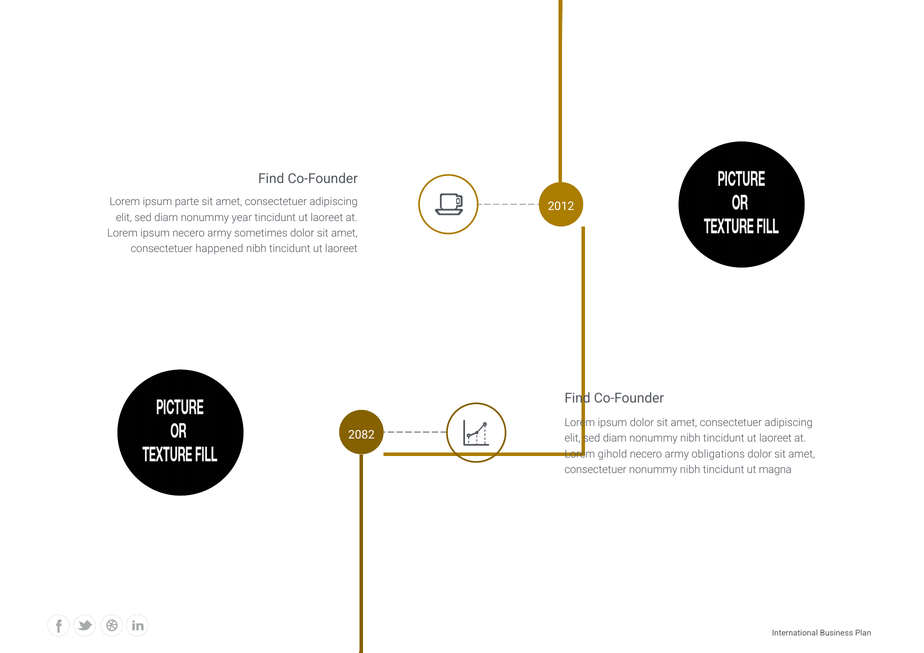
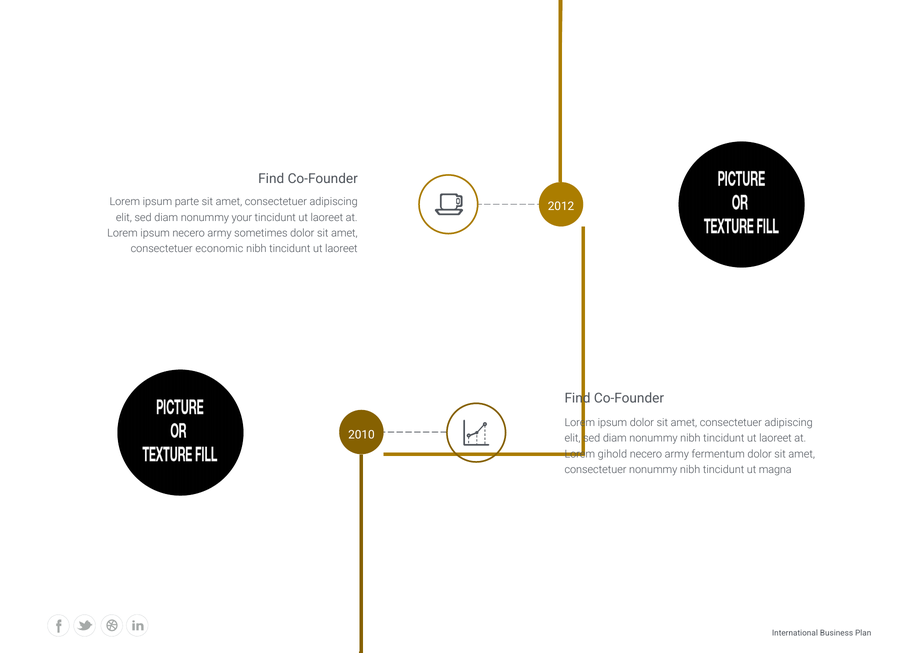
year: year -> your
happened: happened -> economic
2082: 2082 -> 2010
obligations: obligations -> fermentum
